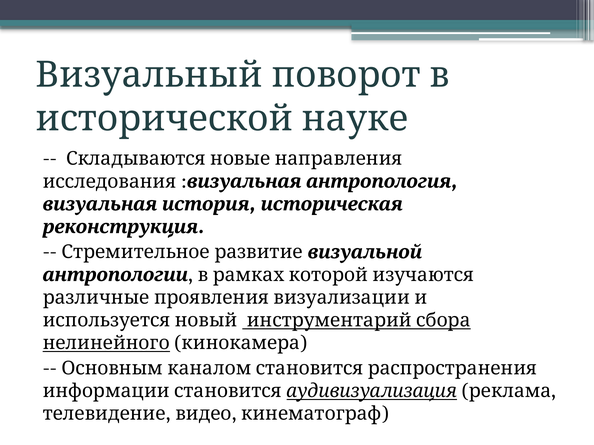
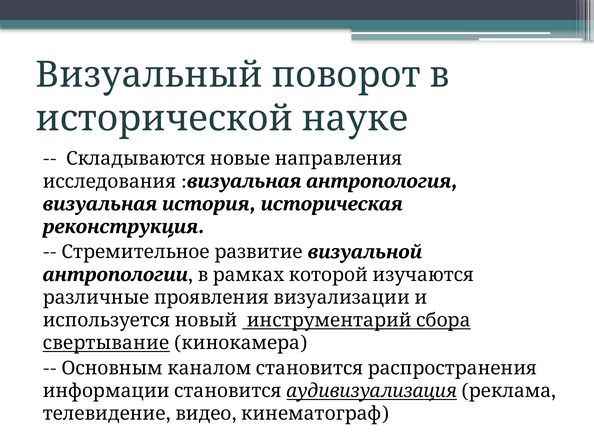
нелинейного: нелинейного -> свертывание
